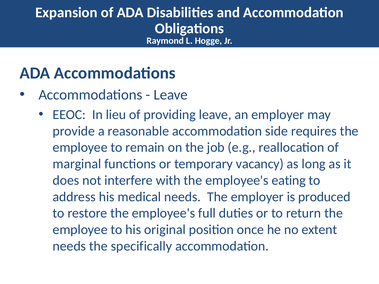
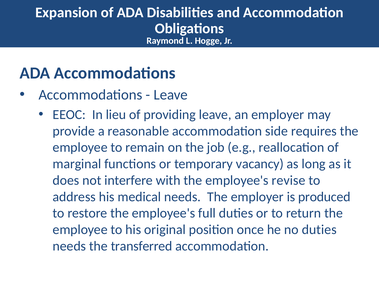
eating: eating -> revise
no extent: extent -> duties
specifically: specifically -> transferred
